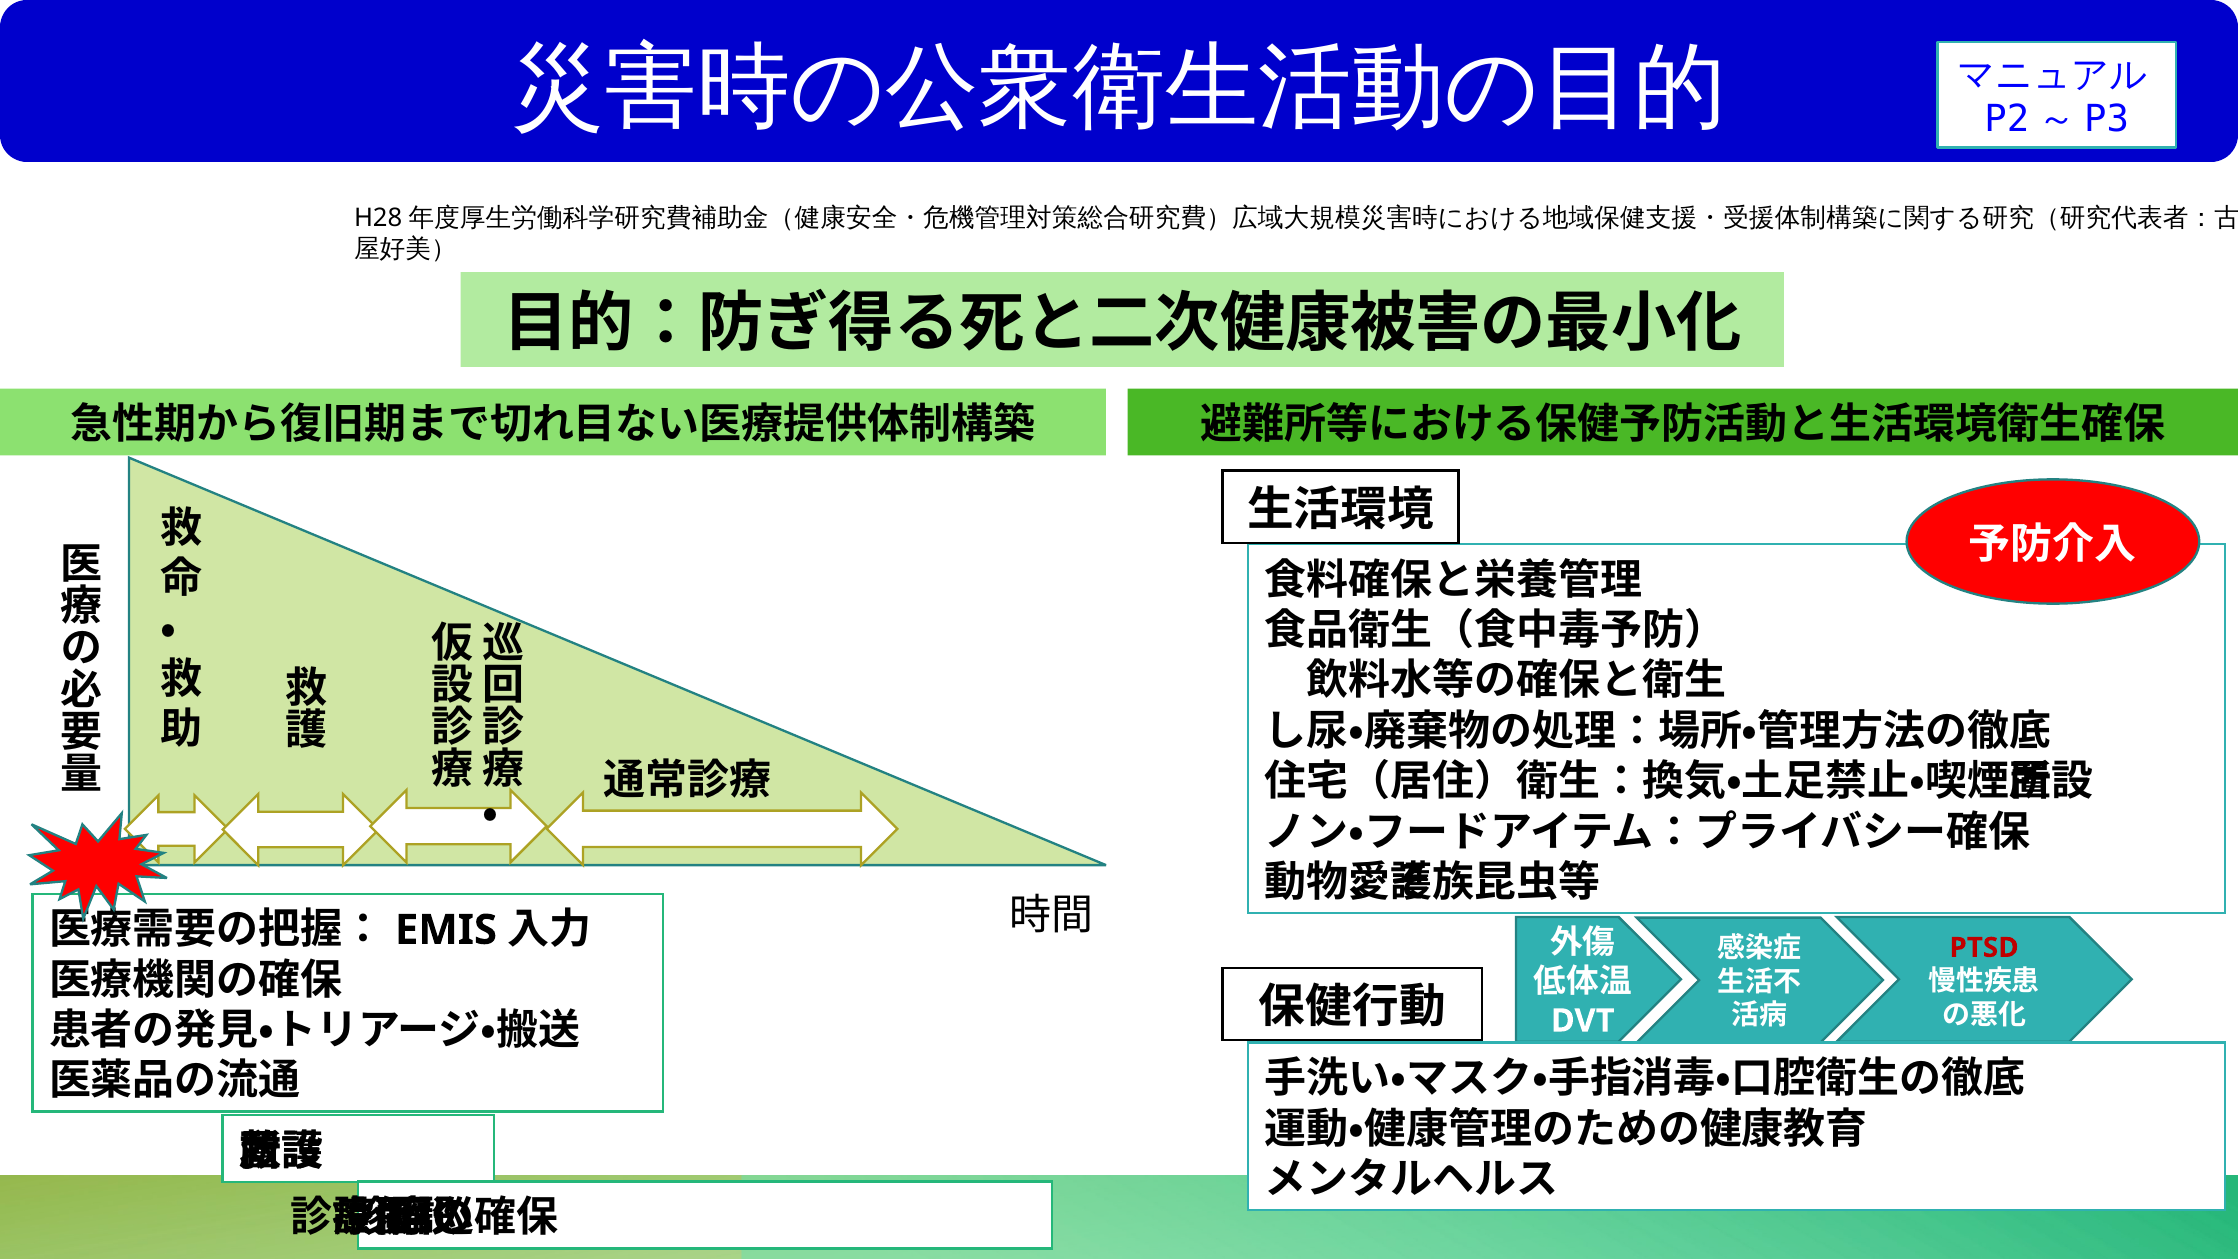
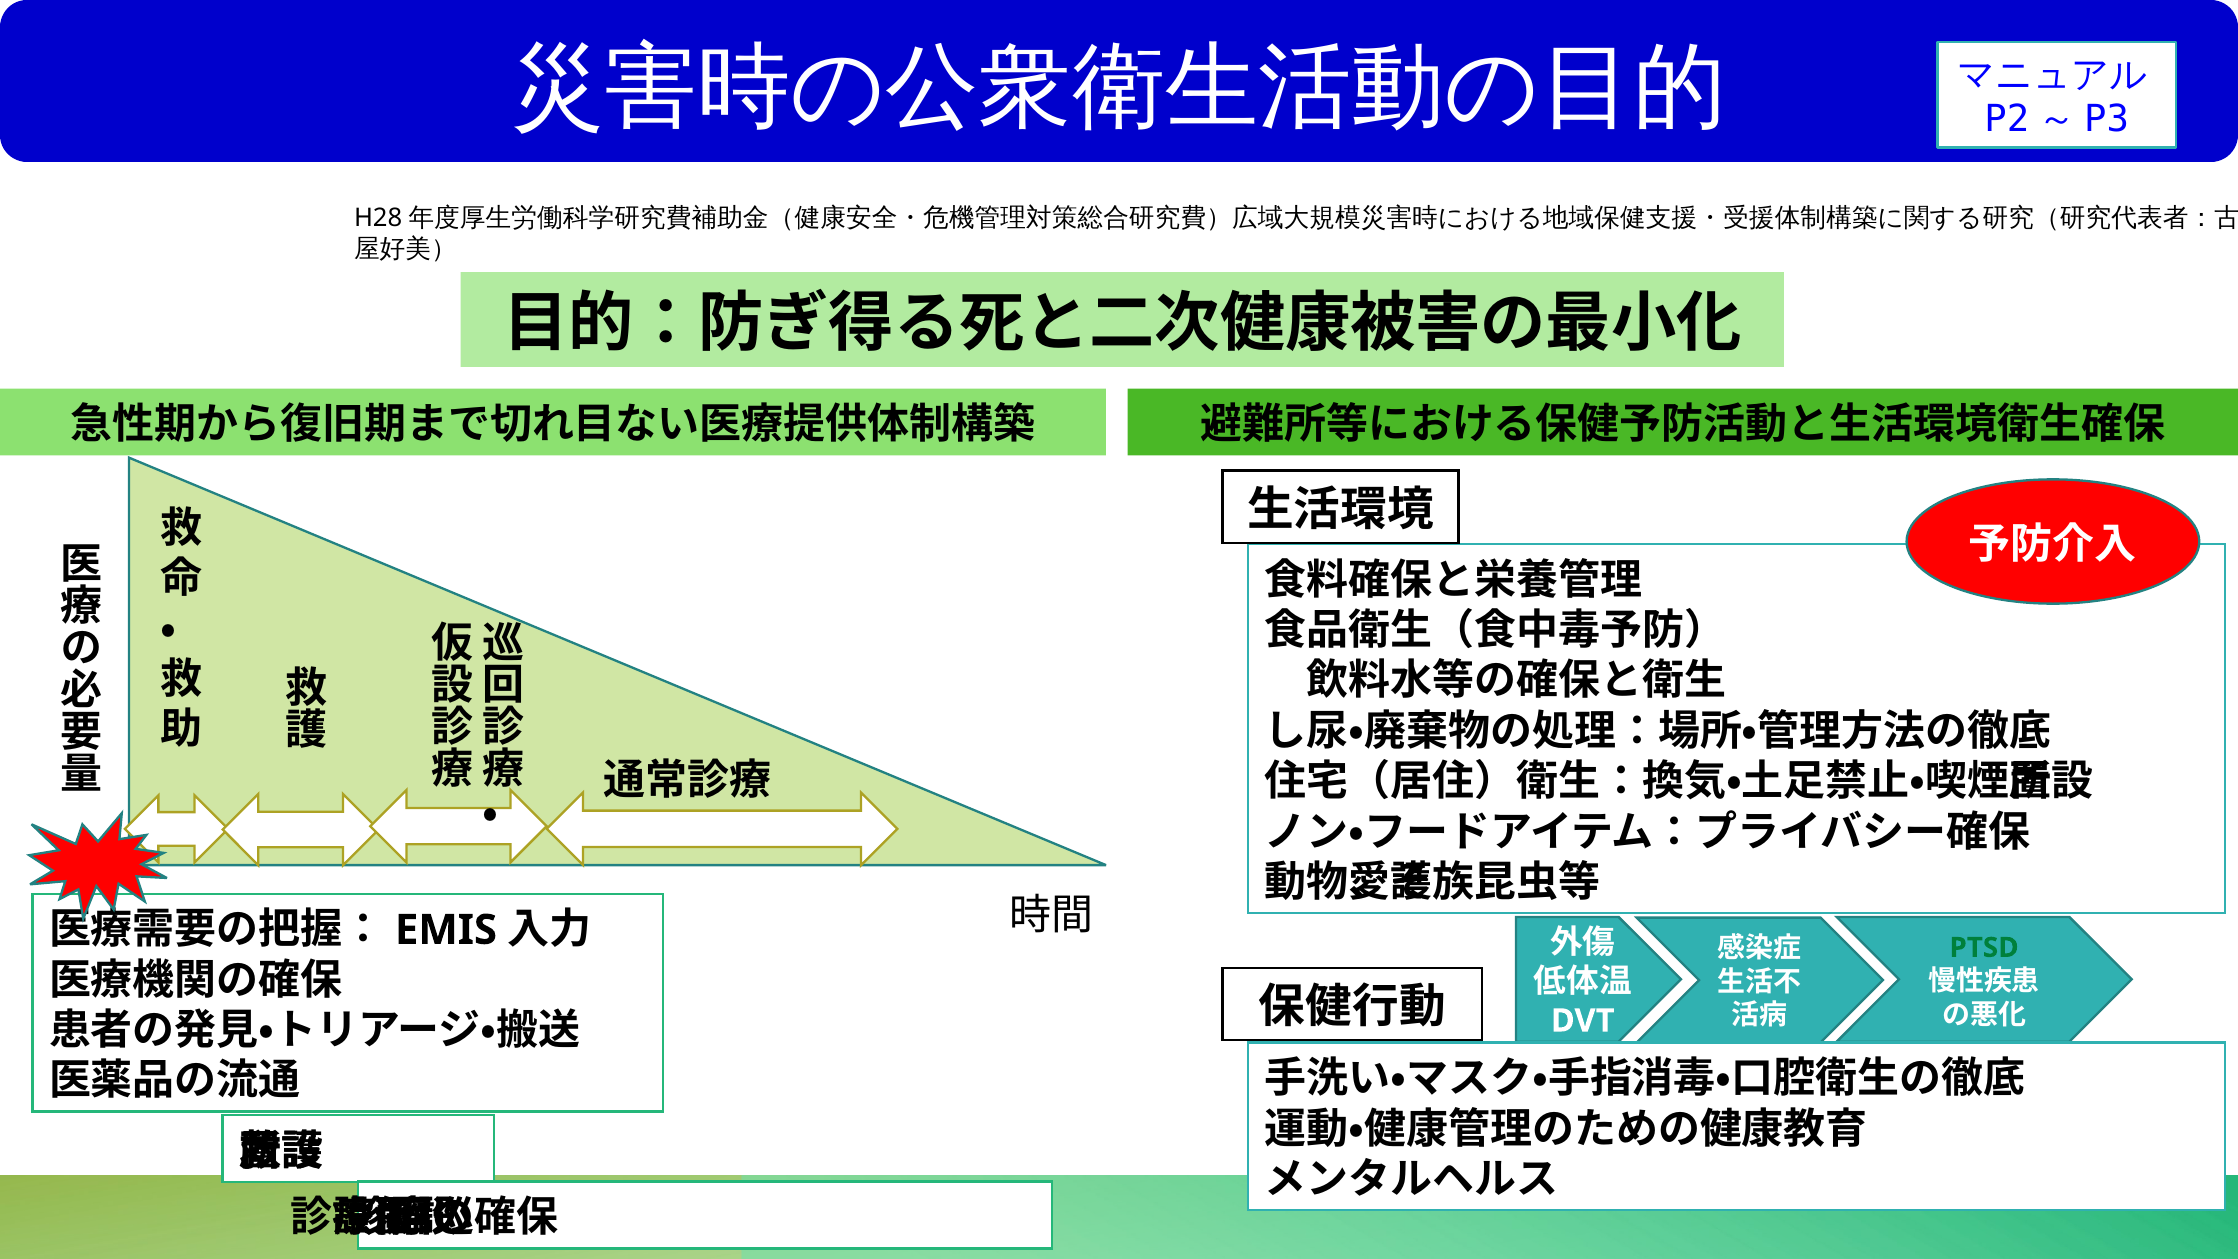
PTSD colour: red -> green
